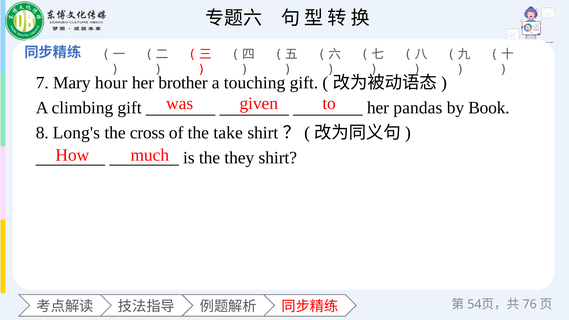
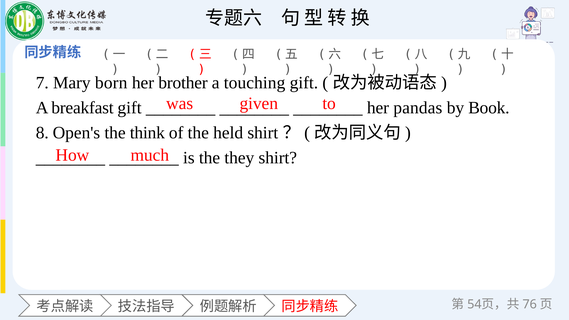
hour: hour -> born
climbing: climbing -> breakfast
Long's: Long's -> Open's
cross: cross -> think
take: take -> held
